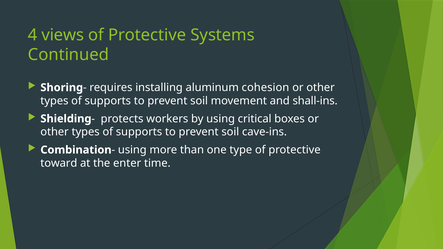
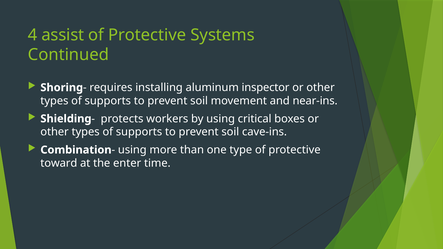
views: views -> assist
cohesion: cohesion -> inspector
shall-ins: shall-ins -> near-ins
